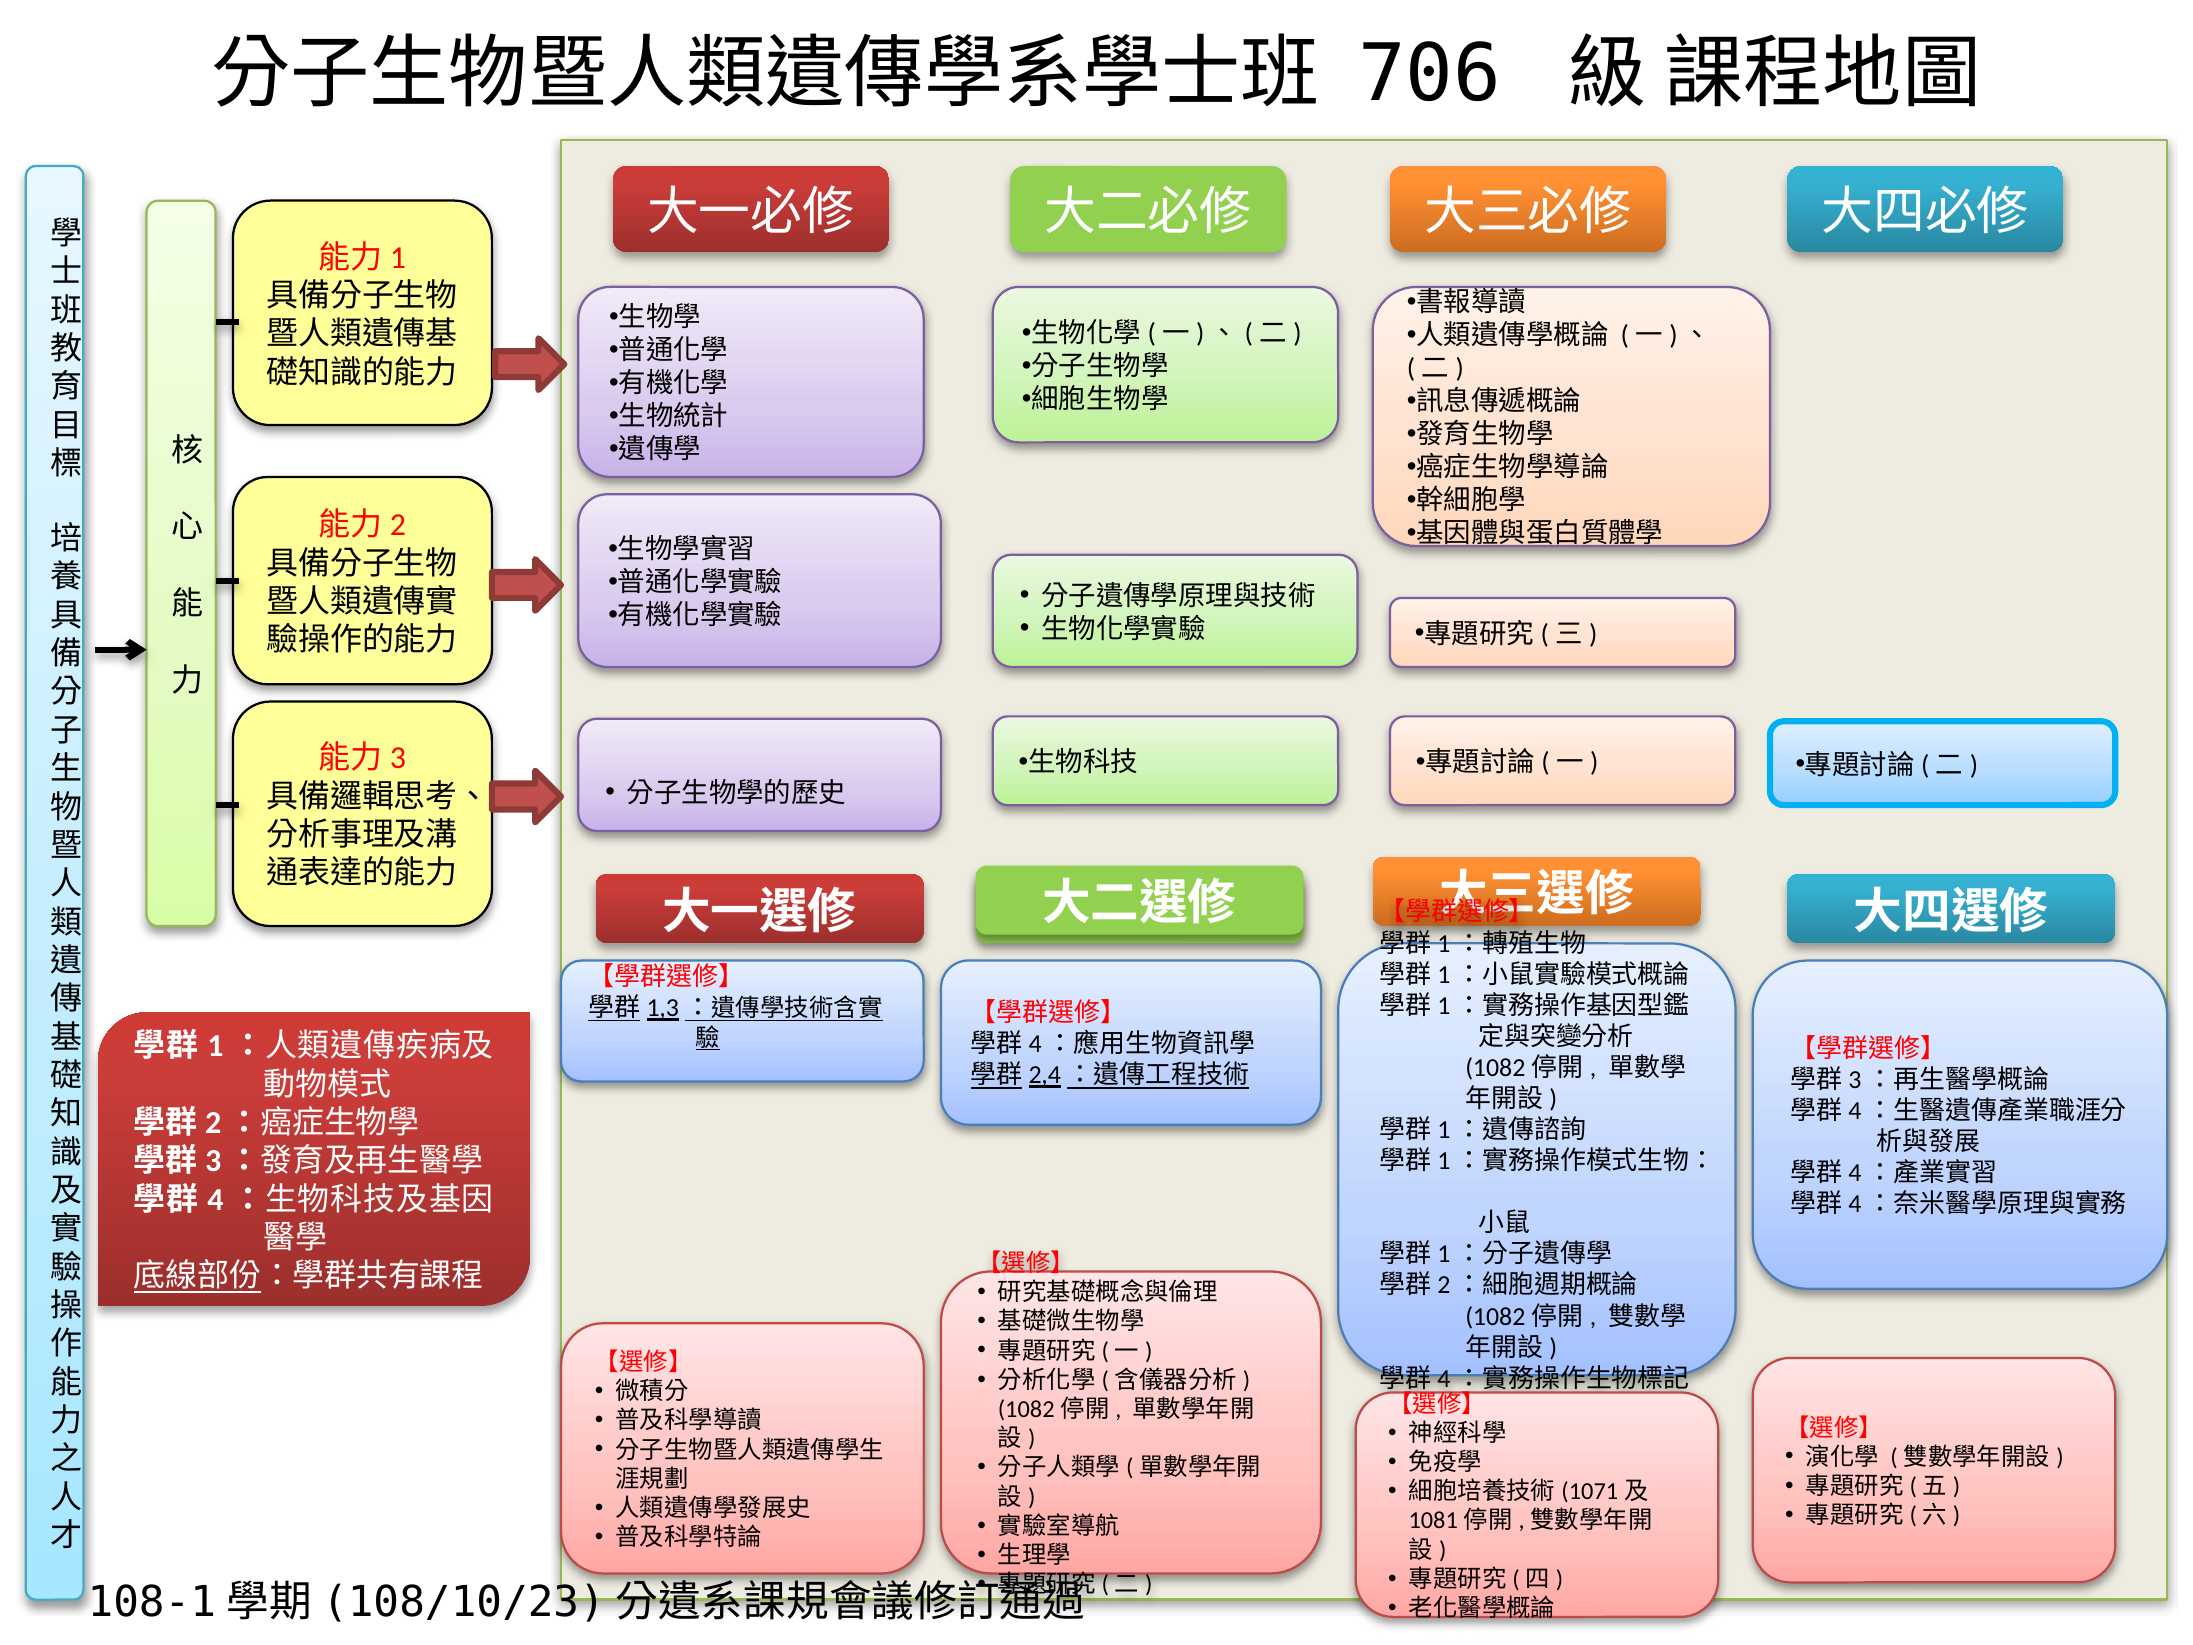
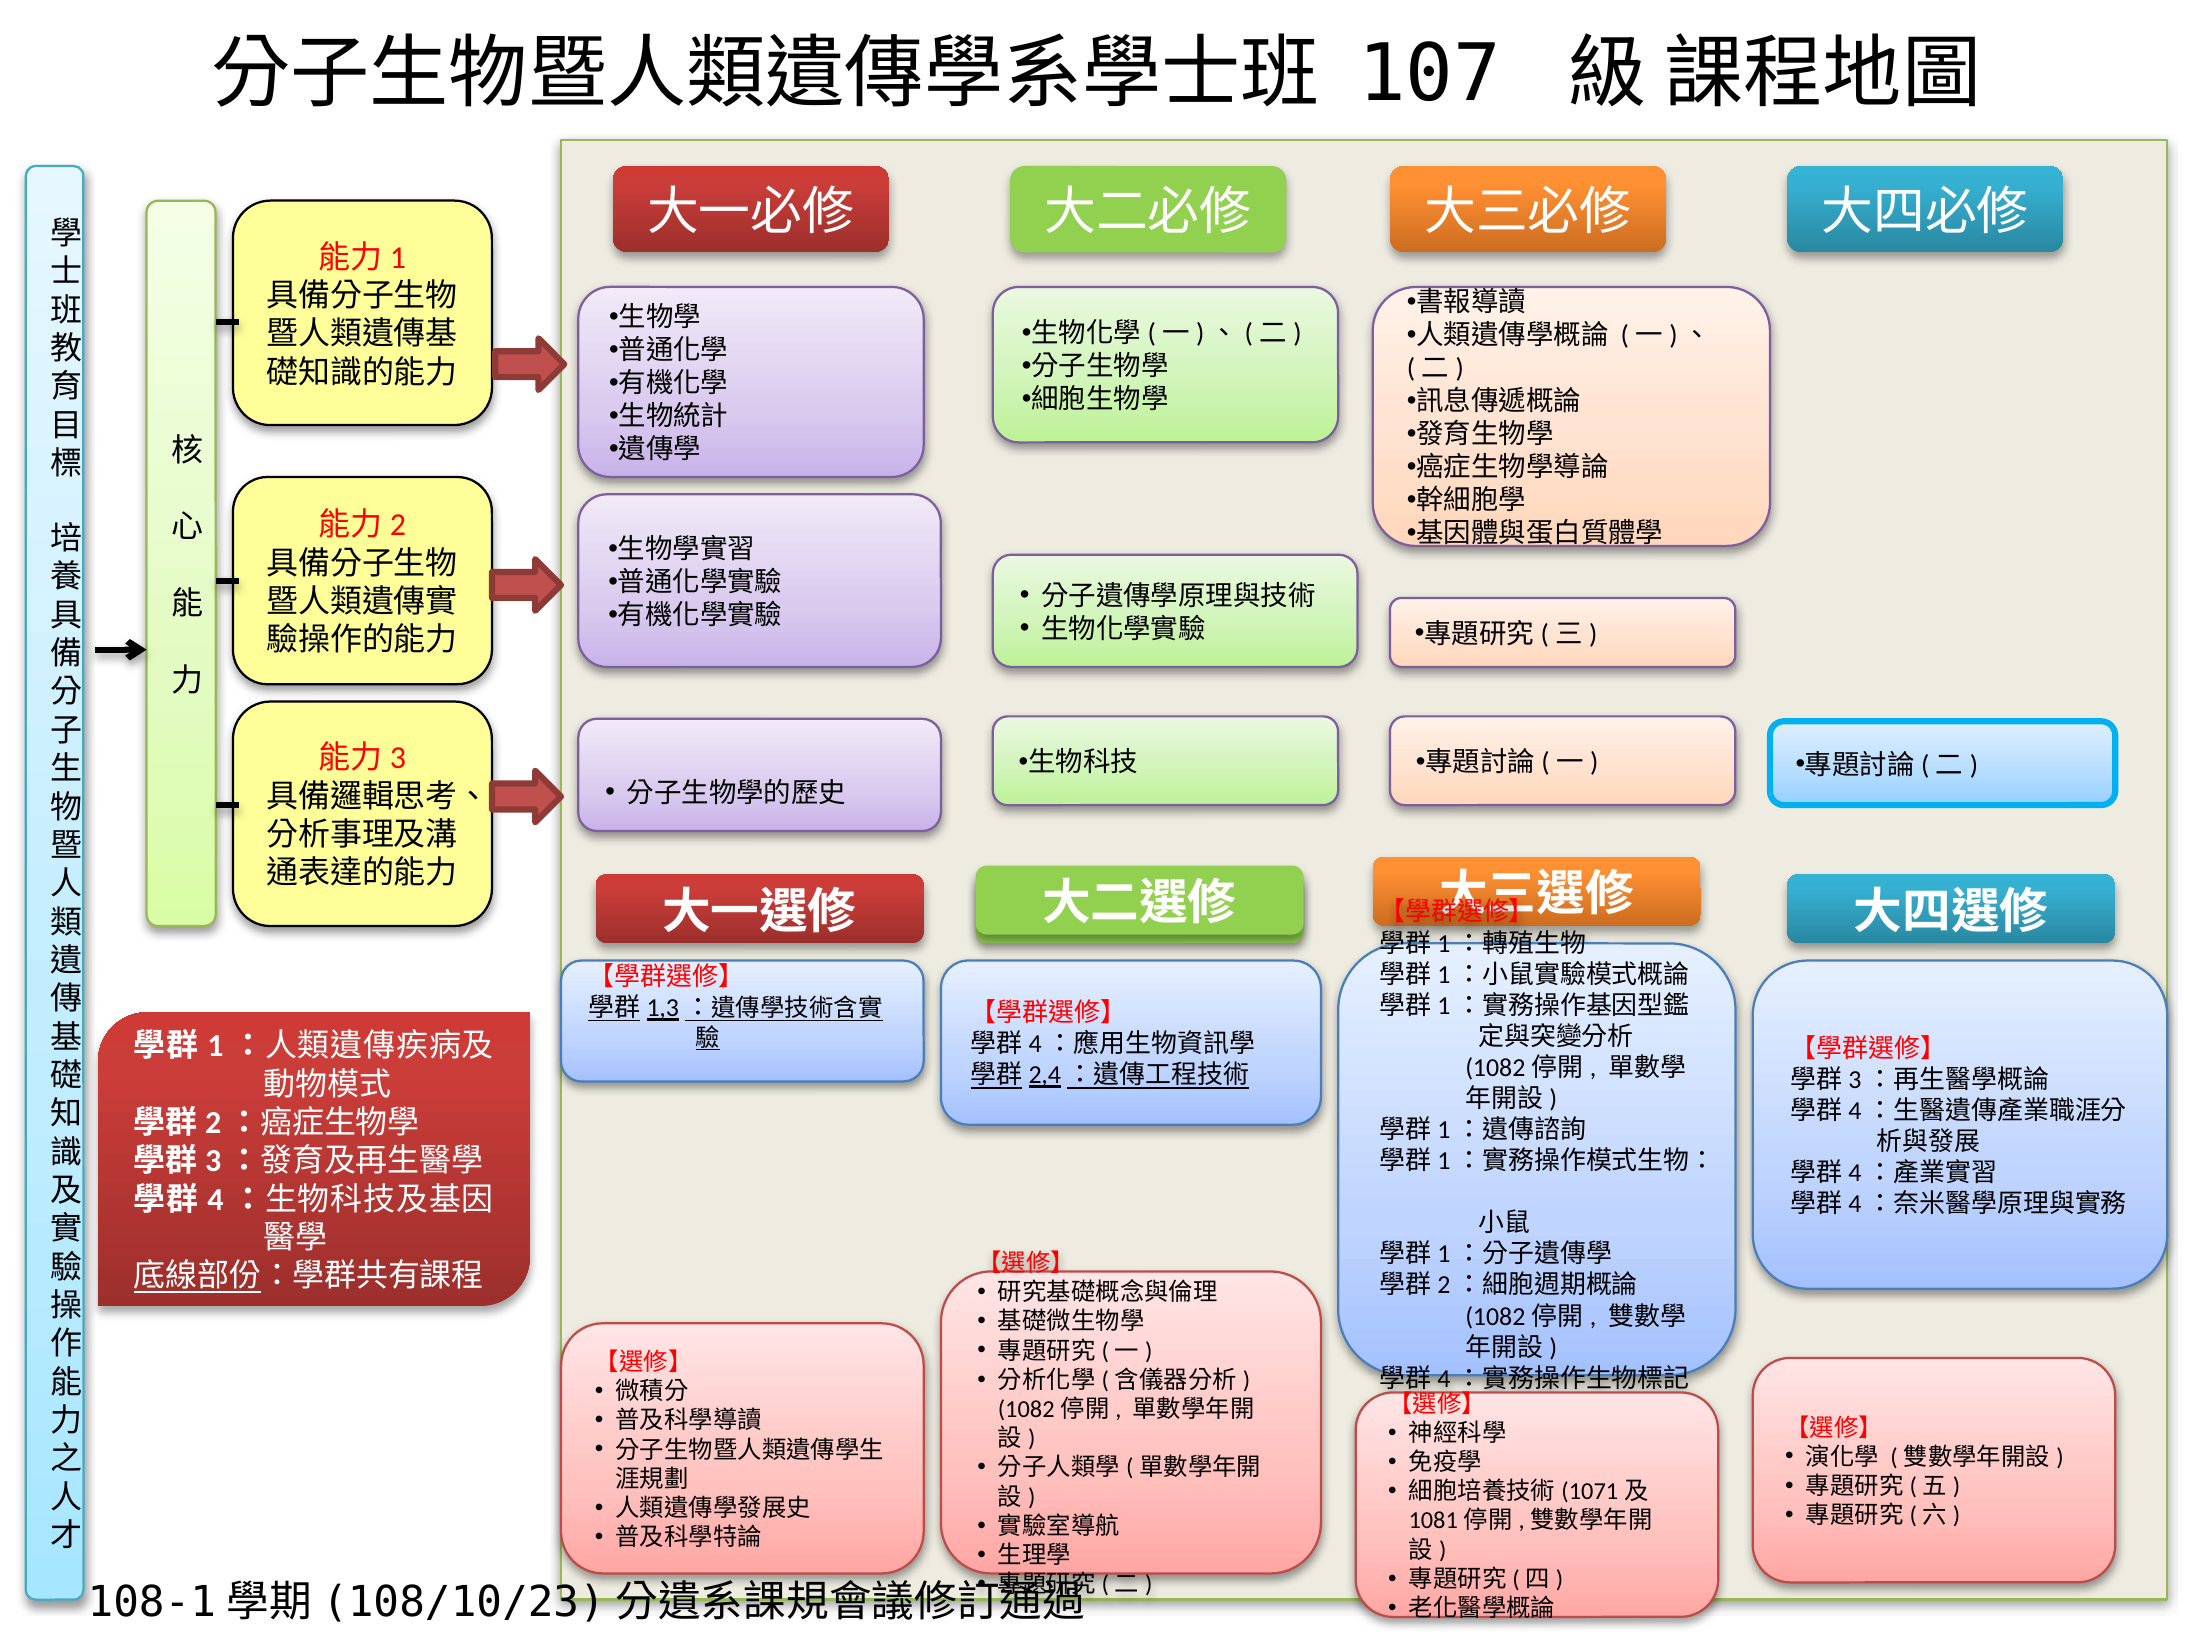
706: 706 -> 107
